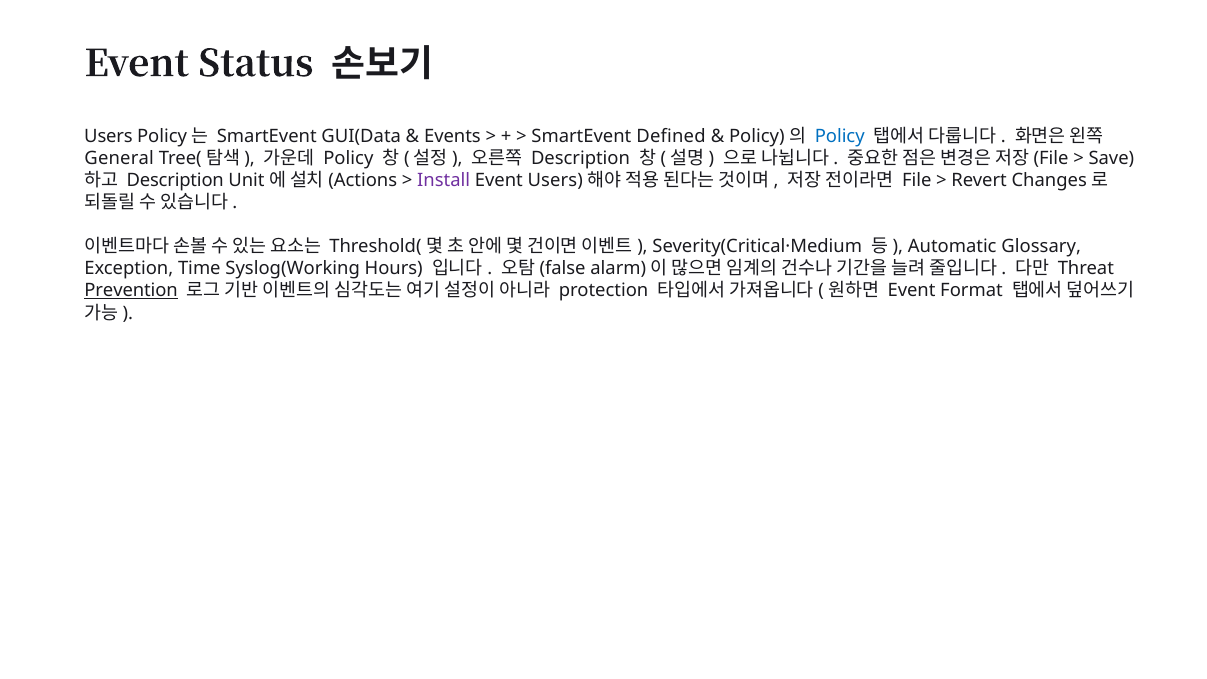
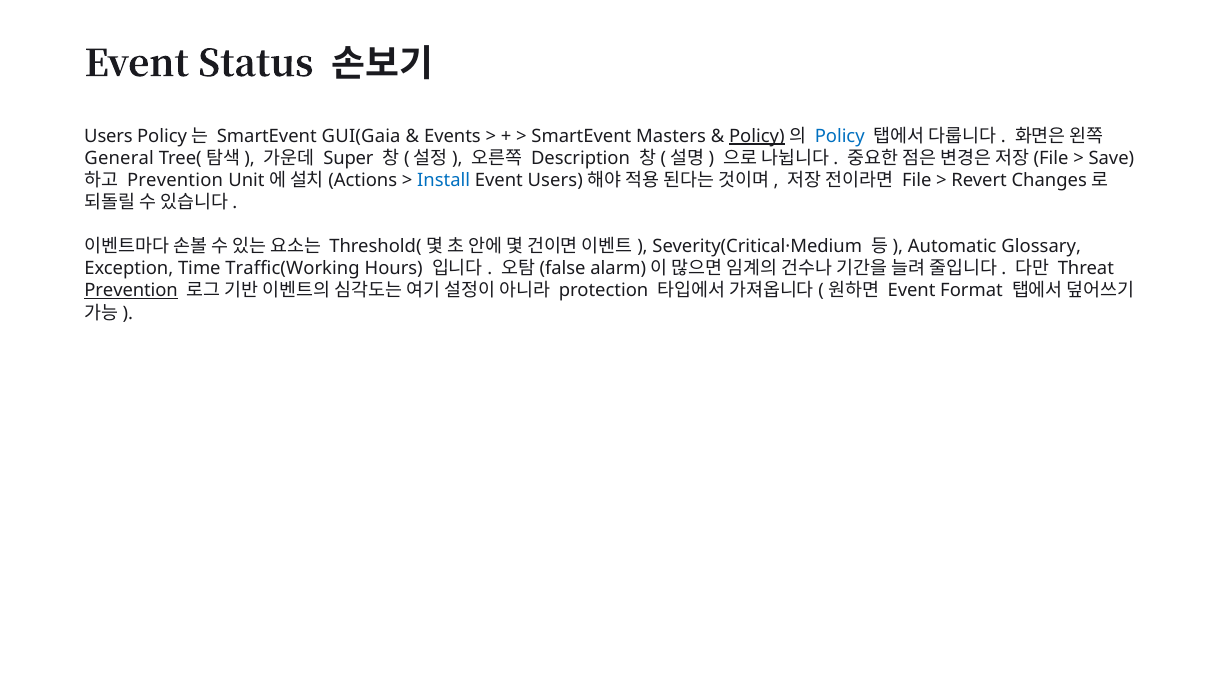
GUI(Data: GUI(Data -> GUI(Gaia
Defined: Defined -> Masters
Policy at (757, 136) underline: none -> present
Policy at (348, 158): Policy -> Super
Description at (175, 180): Description -> Prevention
Install colour: purple -> blue
Syslog(Working: Syslog(Working -> Traffic(Working
